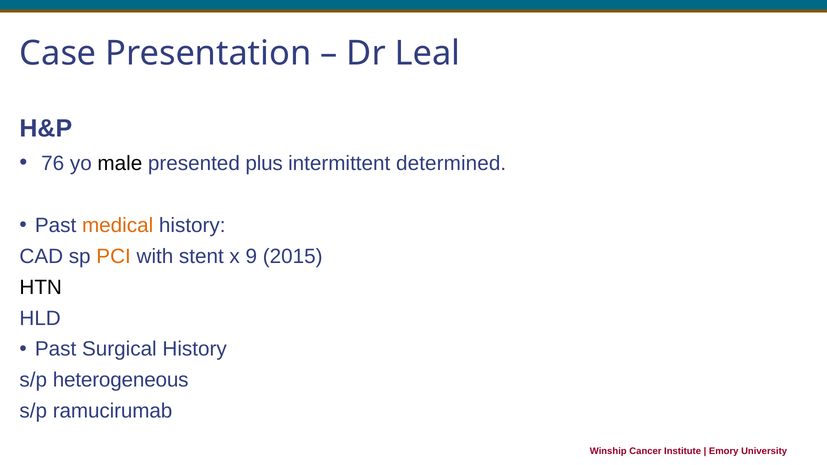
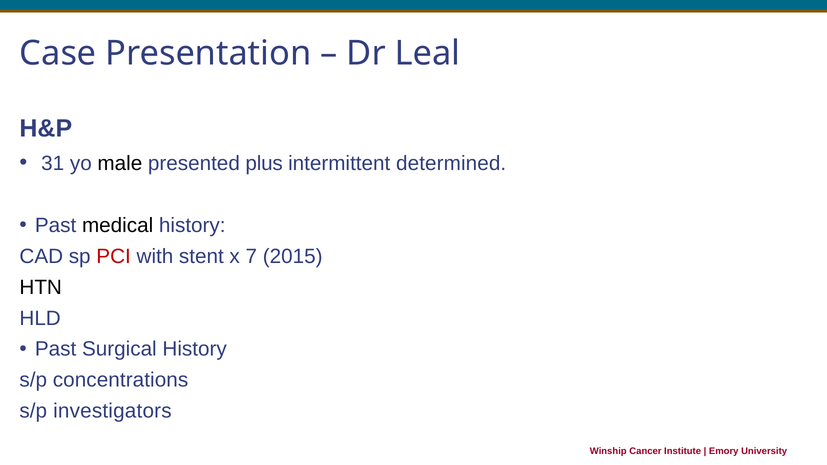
76: 76 -> 31
medical colour: orange -> black
PCI colour: orange -> red
9: 9 -> 7
heterogeneous: heterogeneous -> concentrations
ramucirumab: ramucirumab -> investigators
